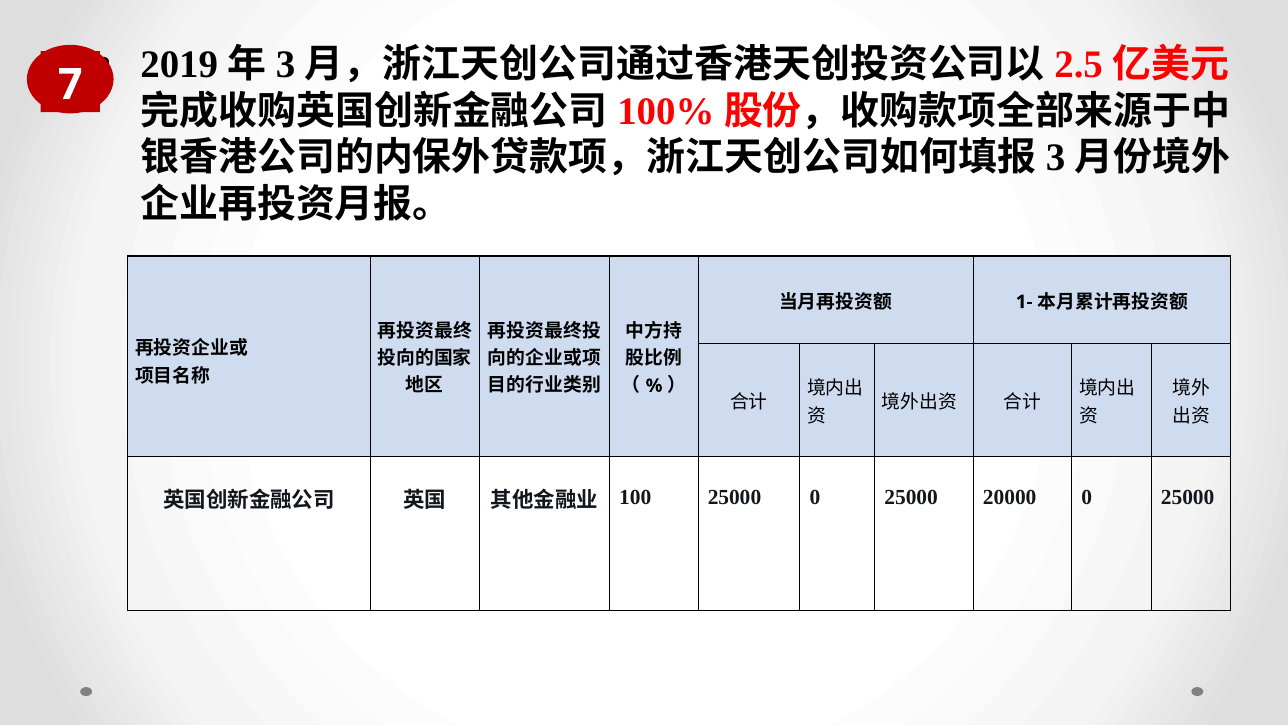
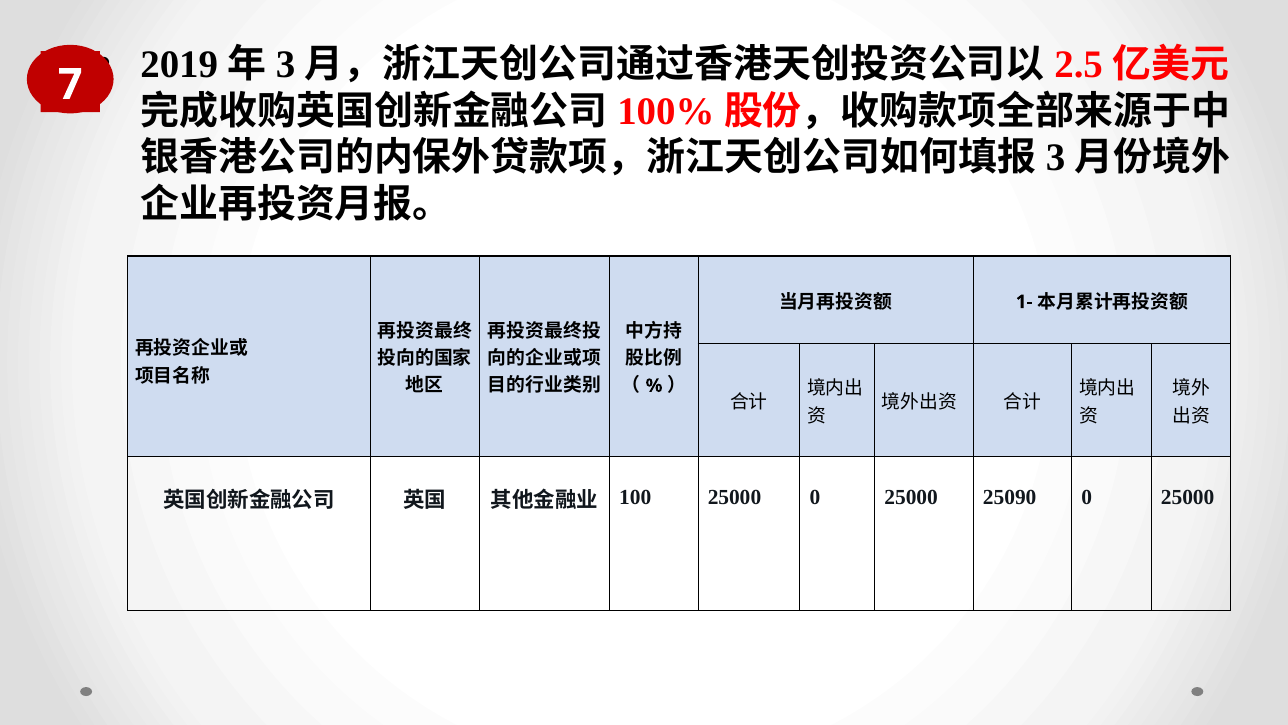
20000: 20000 -> 25090
